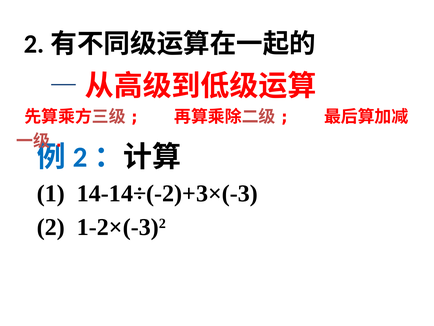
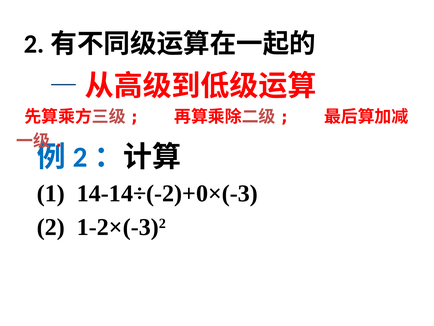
14-14÷(-2)+3×(-3: 14-14÷(-2)+3×(-3 -> 14-14÷(-2)+0×(-3
